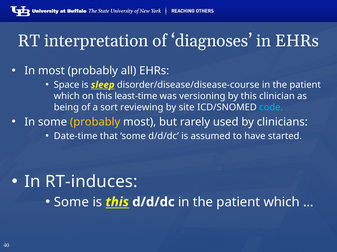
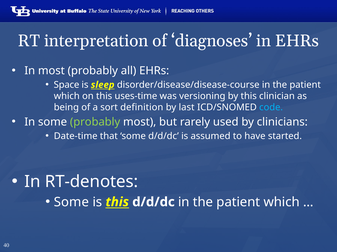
least-time: least-time -> uses-time
reviewing: reviewing -> definition
site: site -> last
probably at (95, 122) colour: yellow -> light green
RT-induces: RT-induces -> RT-denotes
